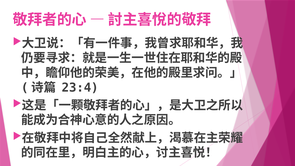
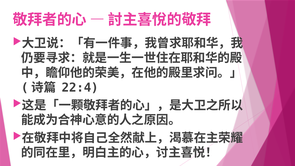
23:4: 23:4 -> 22:4
